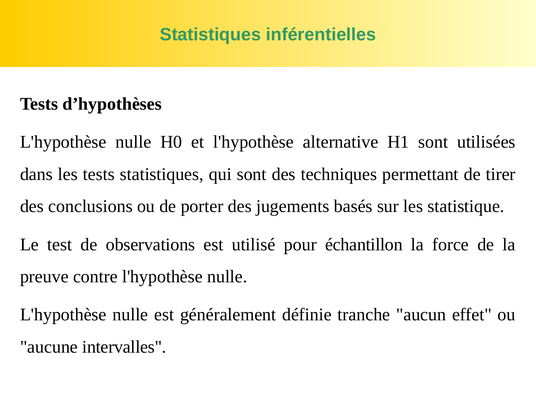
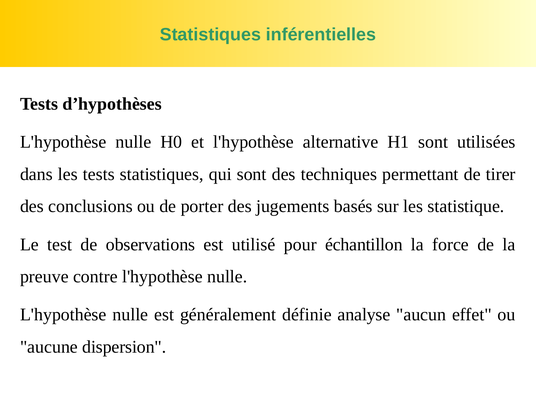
tranche: tranche -> analyse
intervalles: intervalles -> dispersion
